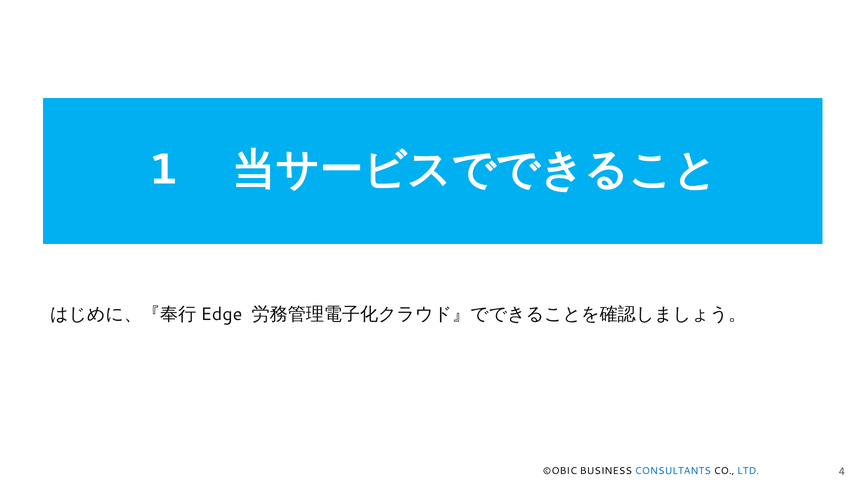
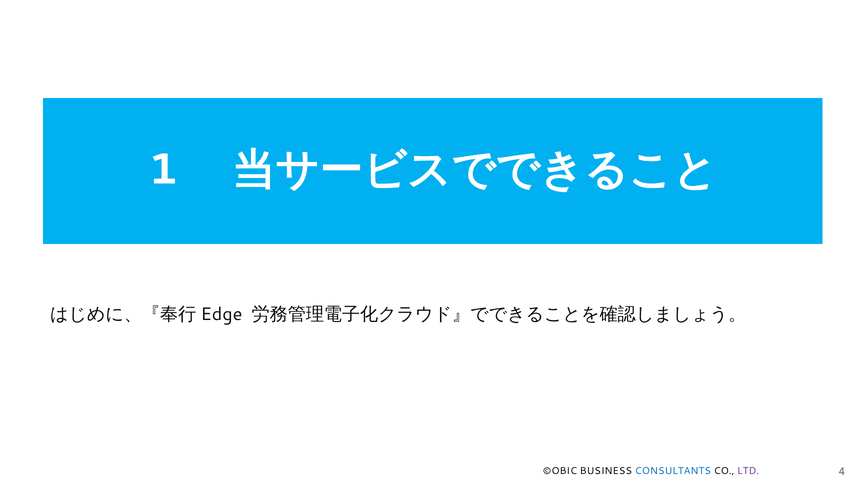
LTD colour: blue -> purple
